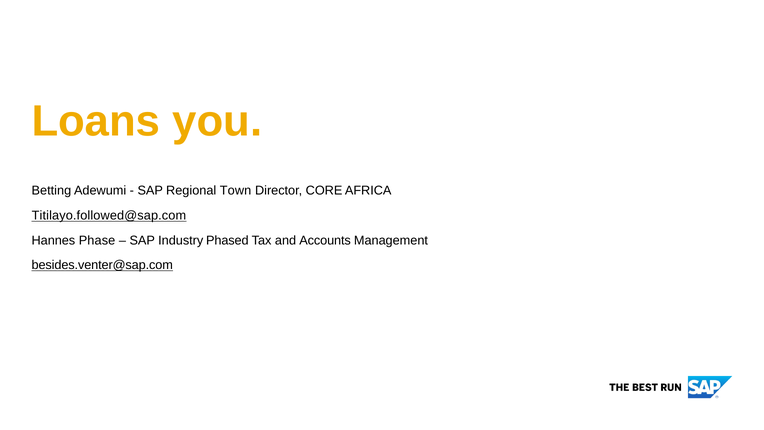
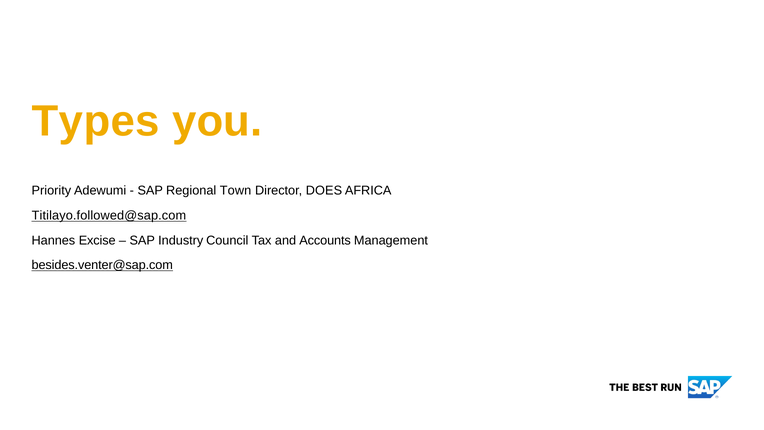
Loans: Loans -> Types
Betting: Betting -> Priority
CORE: CORE -> DOES
Phase: Phase -> Excise
Phased: Phased -> Council
